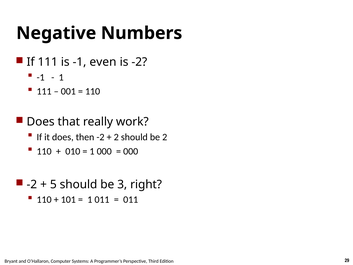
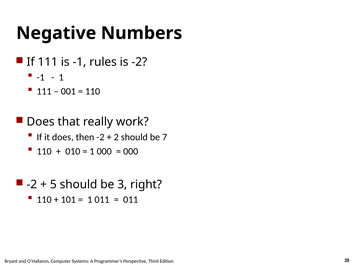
even: even -> rules
be 2: 2 -> 7
